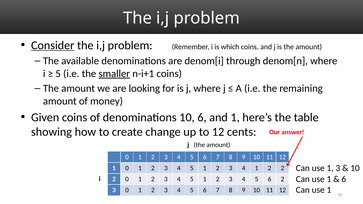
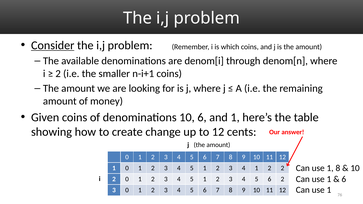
5 at (58, 74): 5 -> 2
smaller underline: present -> none
1 3: 3 -> 8
